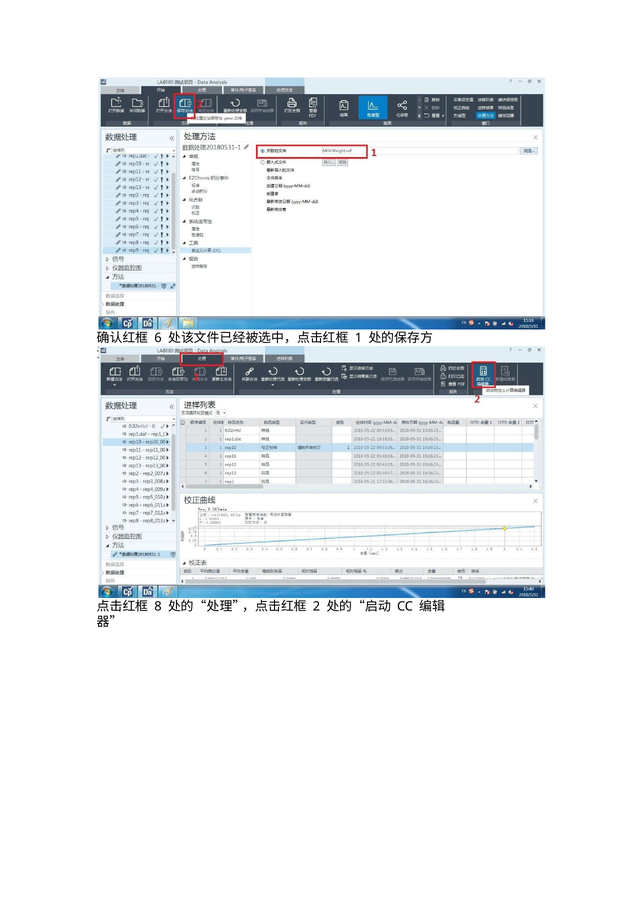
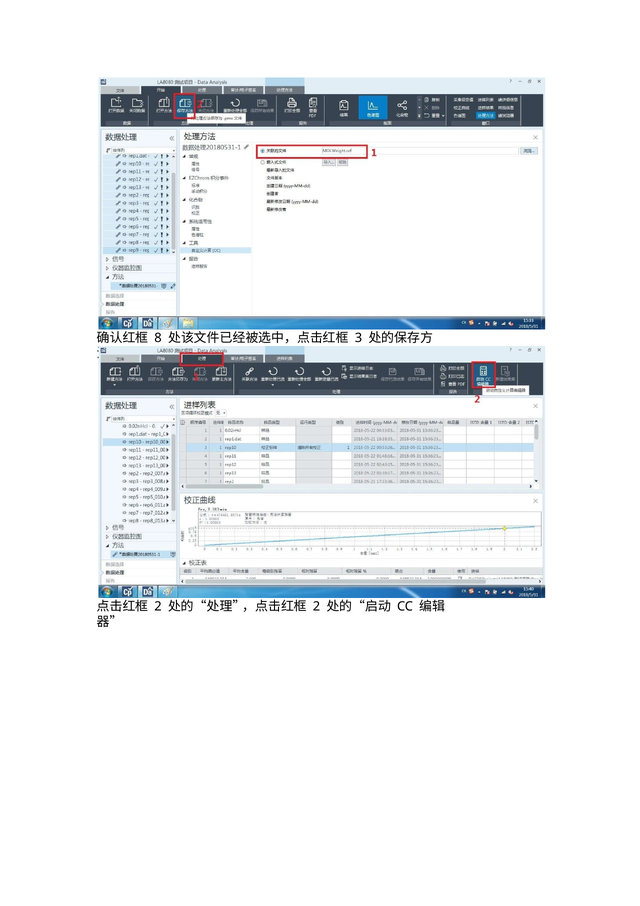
6: 6 -> 8
1: 1 -> 3
8 at (158, 606): 8 -> 2
